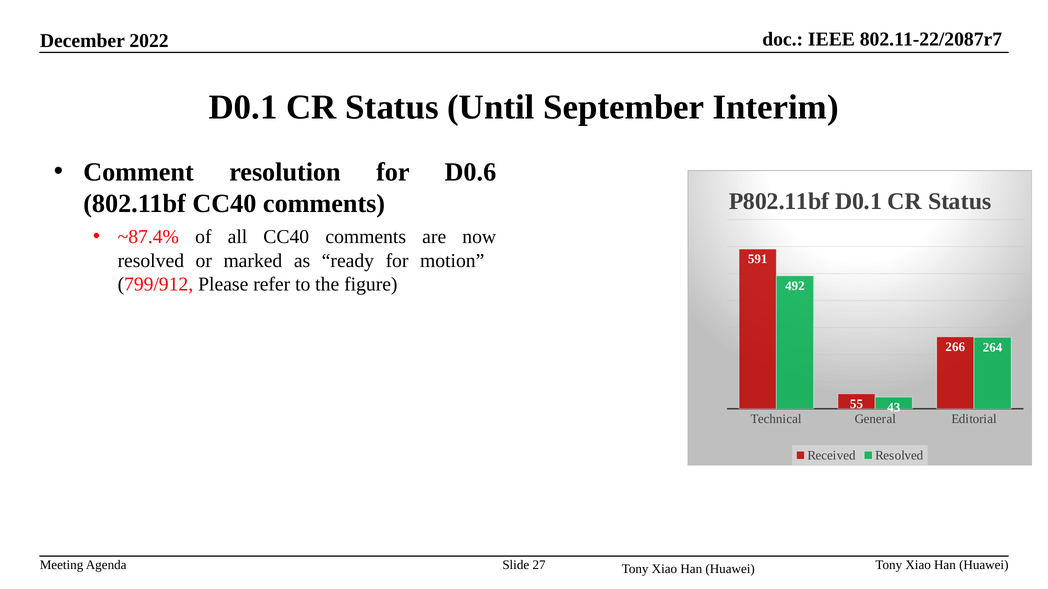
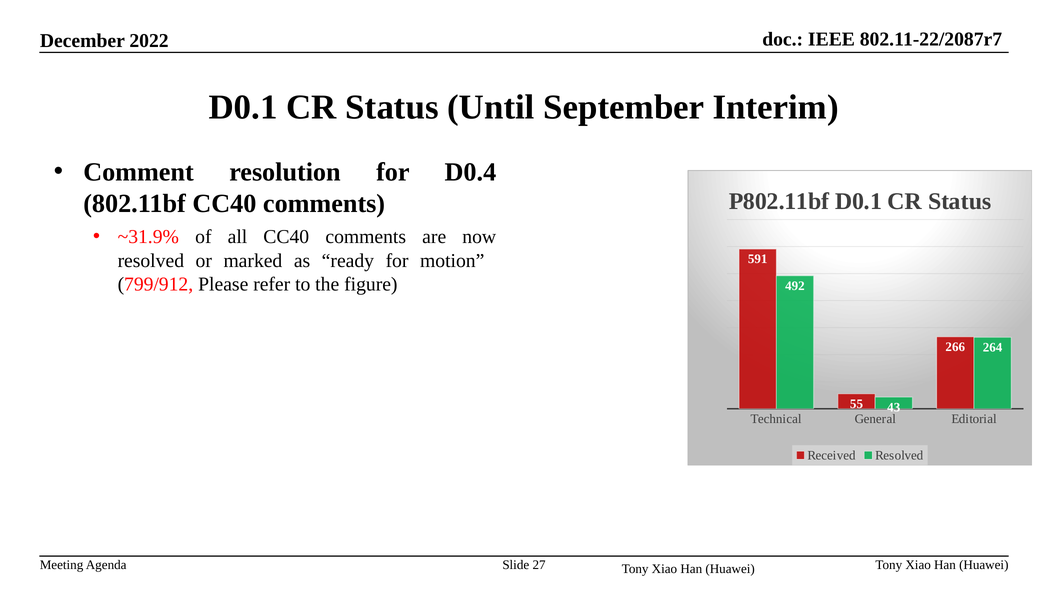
D0.6: D0.6 -> D0.4
~87.4%: ~87.4% -> ~31.9%
